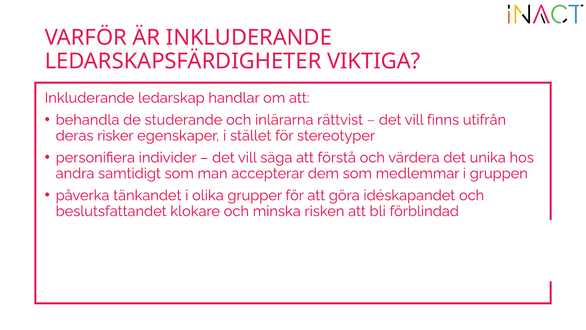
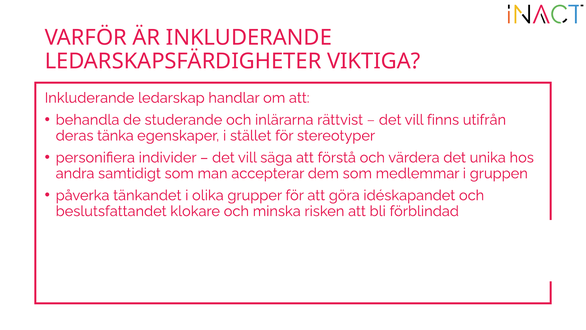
risker: risker -> tänka
